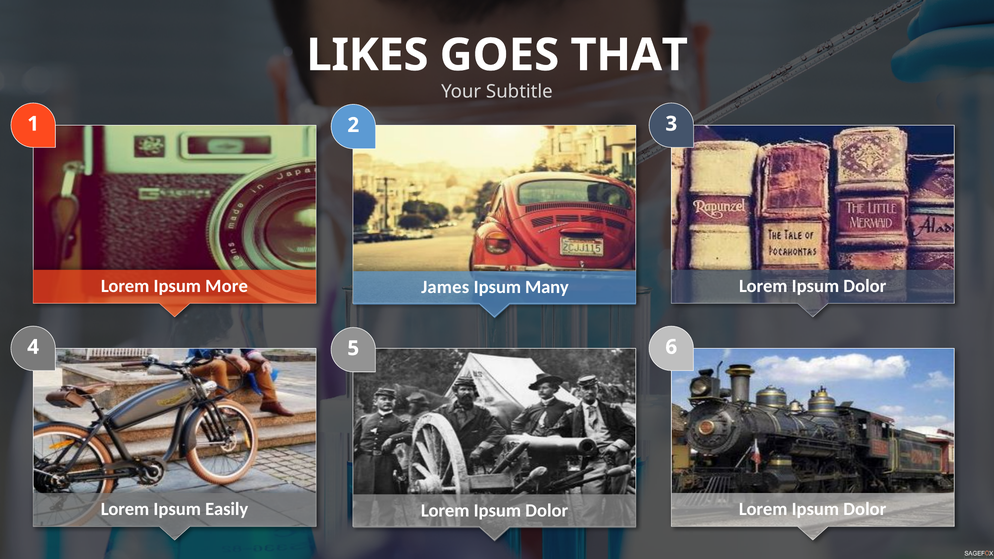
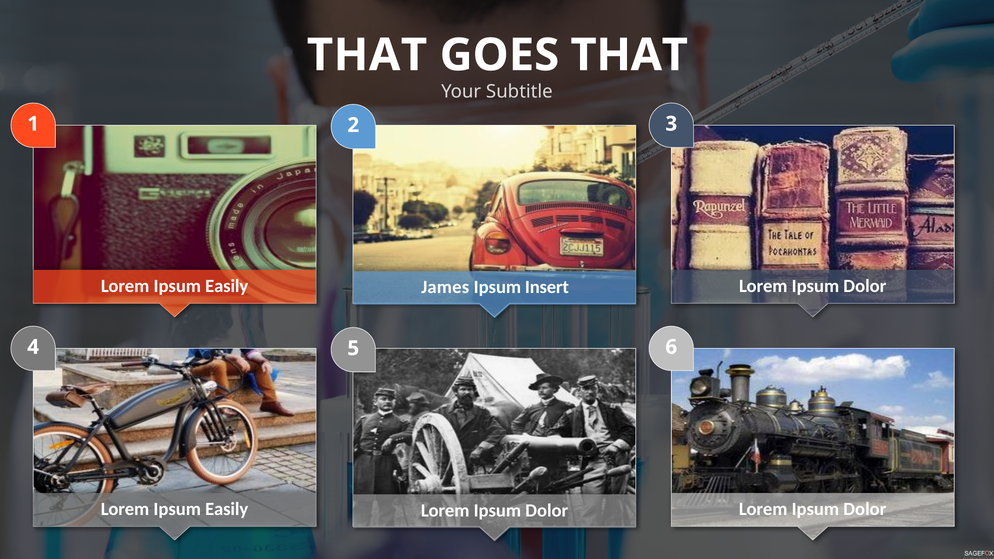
LIKES at (367, 55): LIKES -> THAT
More at (227, 286): More -> Easily
Many: Many -> Insert
